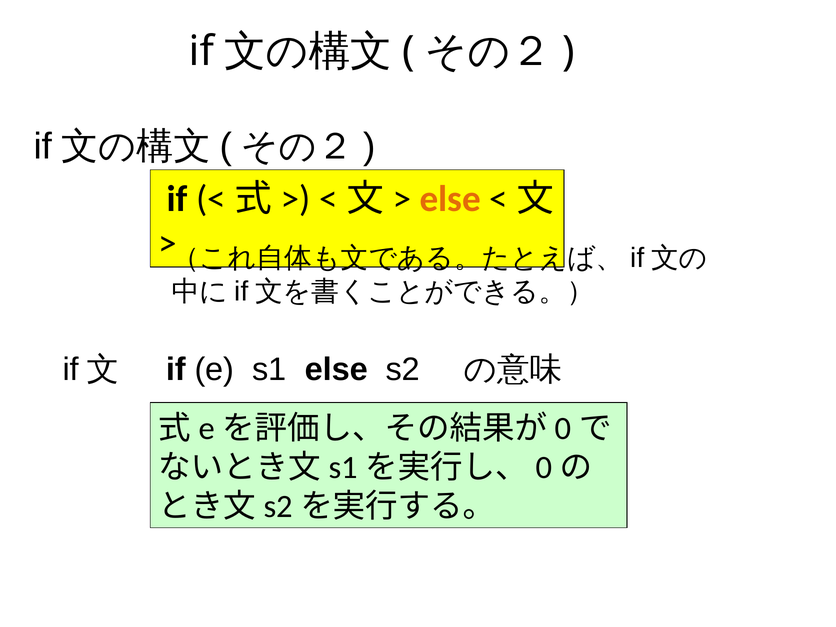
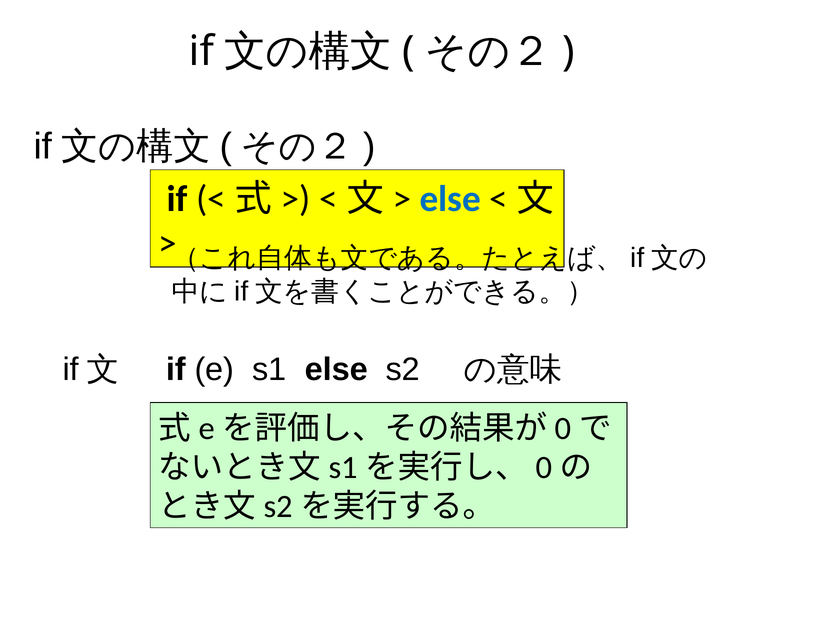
else at (450, 199) colour: orange -> blue
